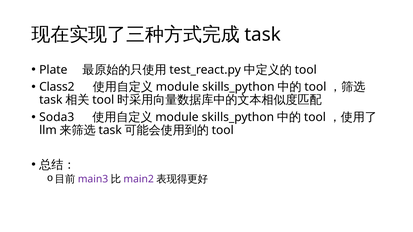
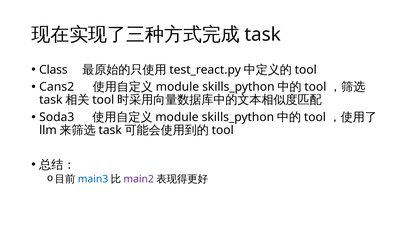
Plate: Plate -> Class
Class2: Class2 -> Cans2
main3 colour: purple -> blue
